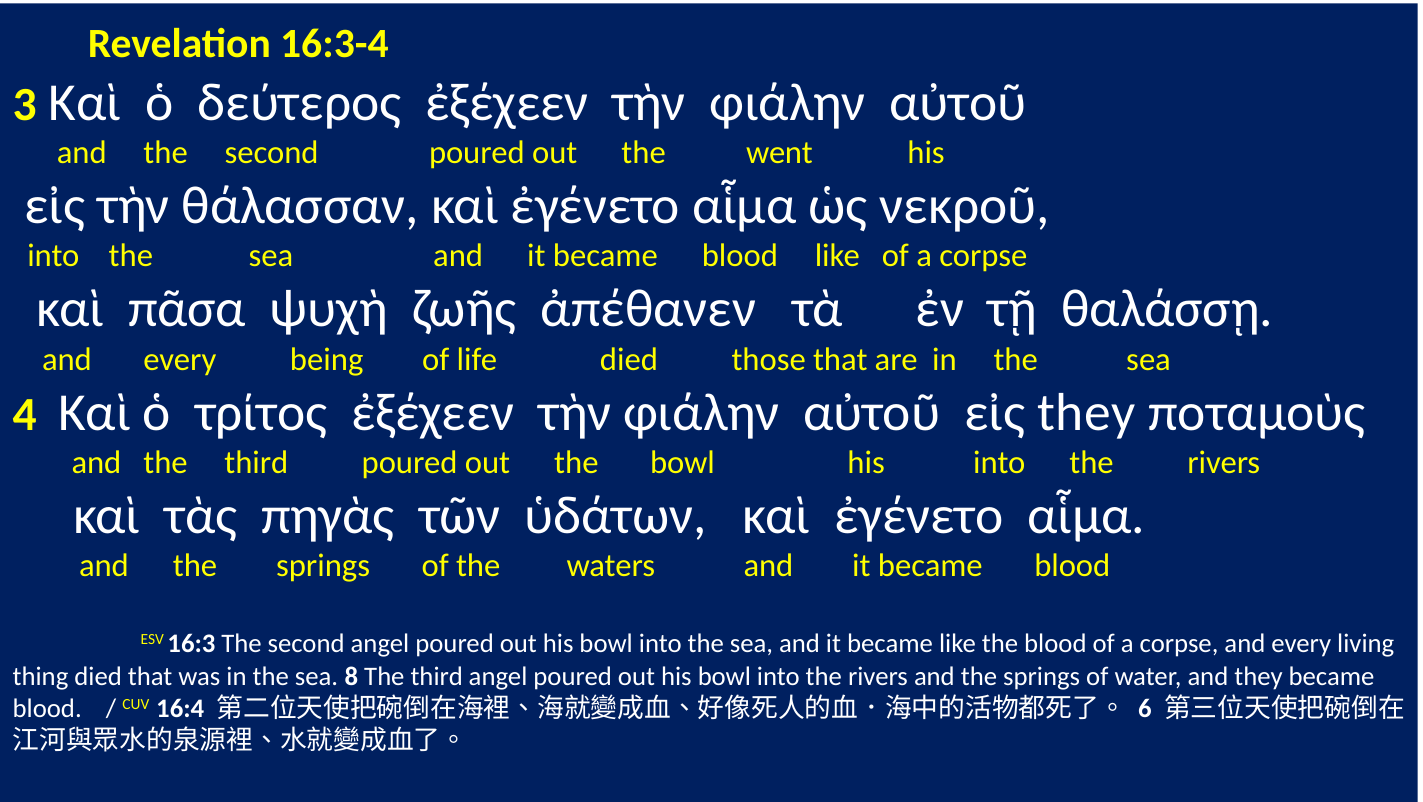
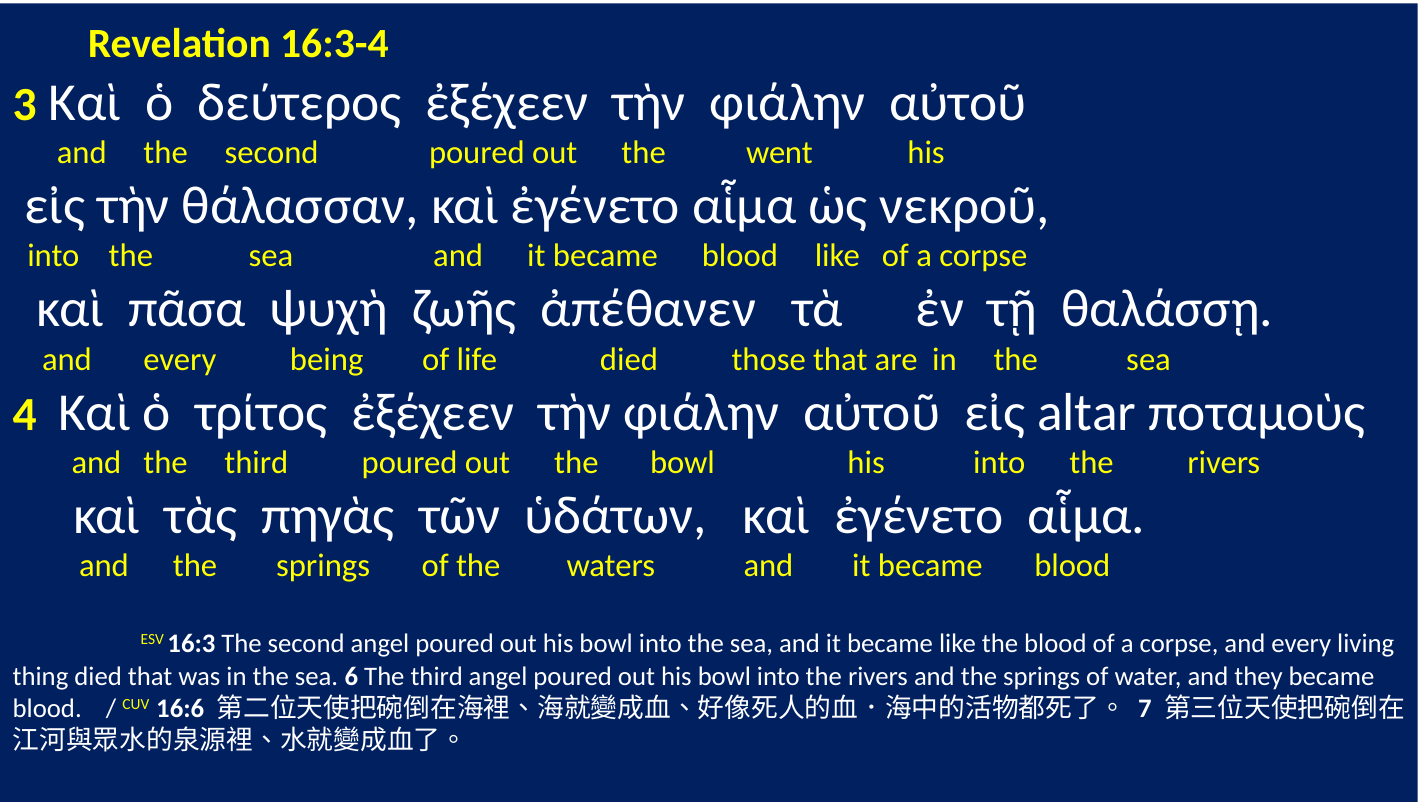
εἰς they: they -> altar
8: 8 -> 6
16:4: 16:4 -> 16:6
6: 6 -> 7
